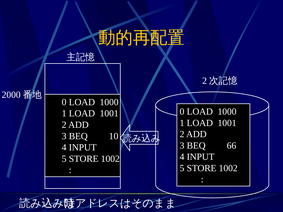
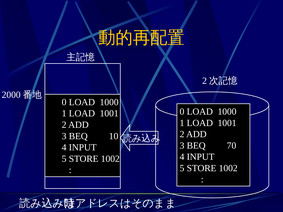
66: 66 -> 70
